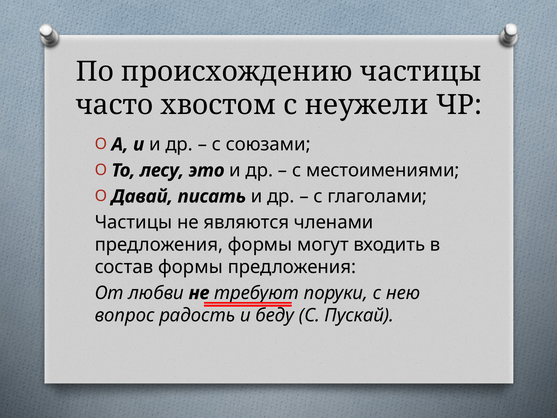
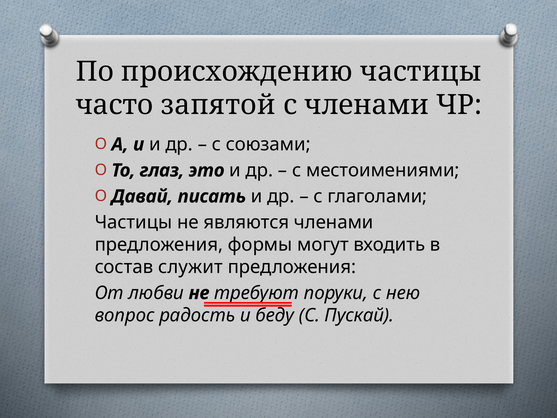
хвостом: хвостом -> запятой
с неужели: неужели -> членами
лесу: лесу -> глаз
состав формы: формы -> служит
